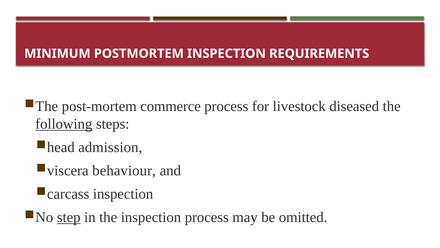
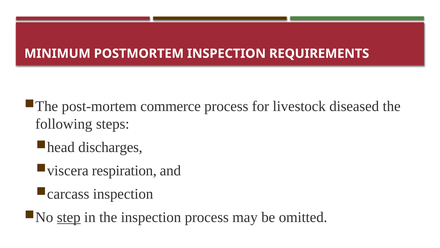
following underline: present -> none
admission: admission -> discharges
behaviour: behaviour -> respiration
